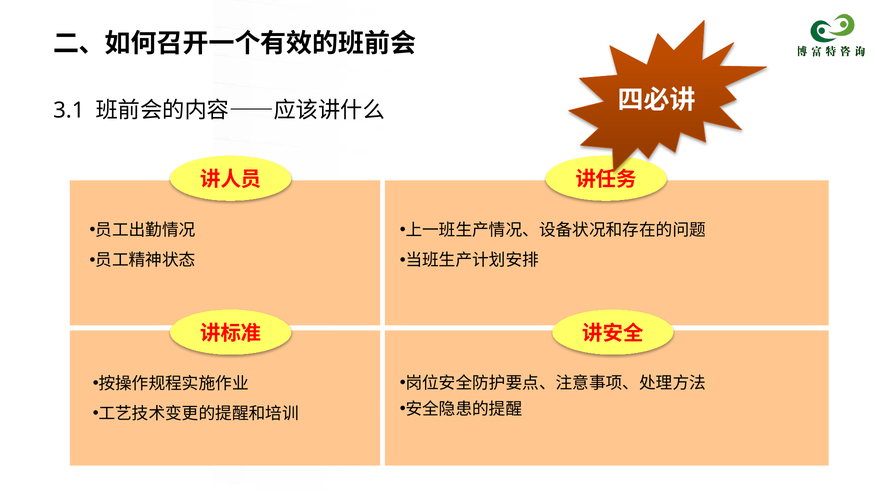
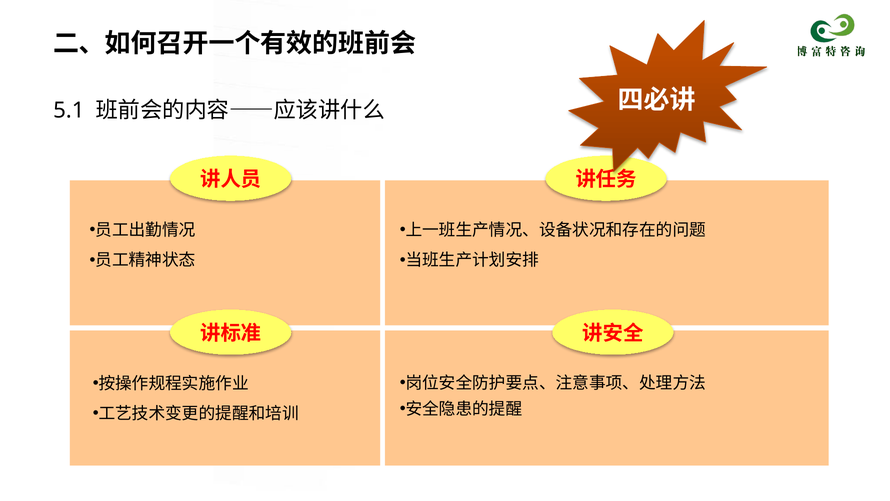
3.1: 3.1 -> 5.1
